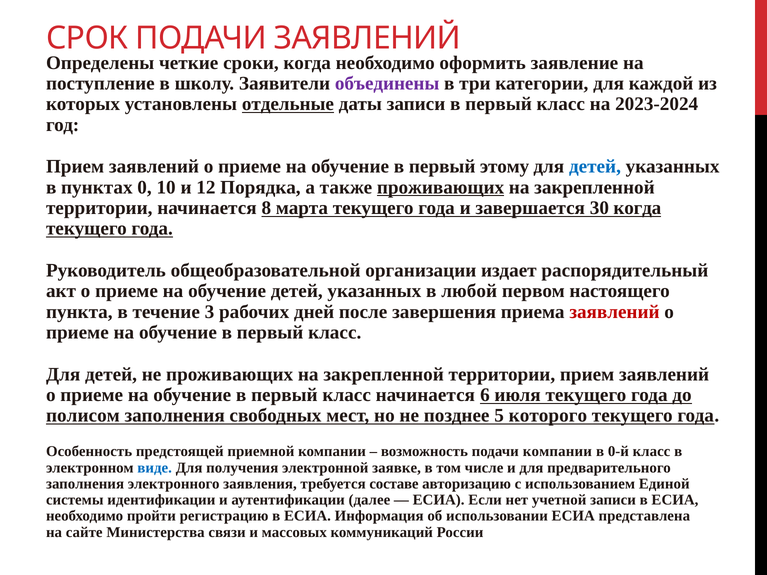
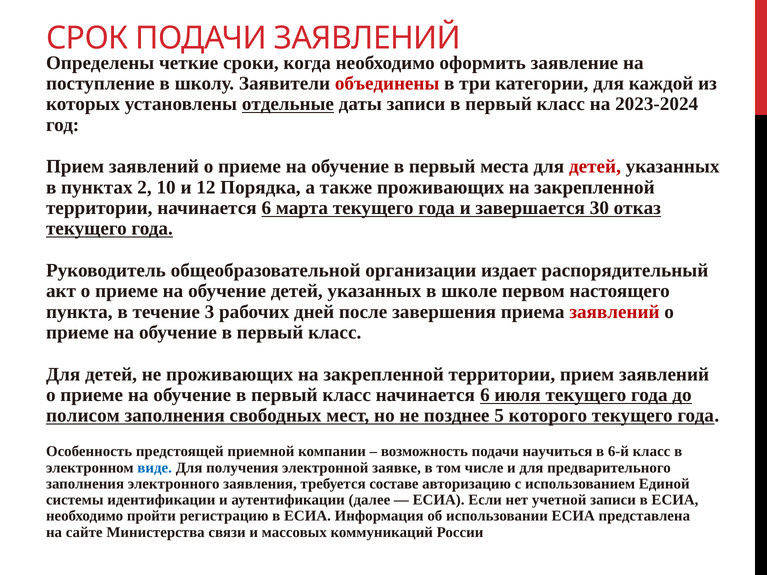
объединены colour: purple -> red
этому: этому -> места
детей at (595, 167) colour: blue -> red
0: 0 -> 2
проживающих at (441, 187) underline: present -> none
территории начинается 8: 8 -> 6
30 когда: когда -> отказ
любой: любой -> школе
подачи компании: компании -> научиться
0-й: 0-й -> 6-й
